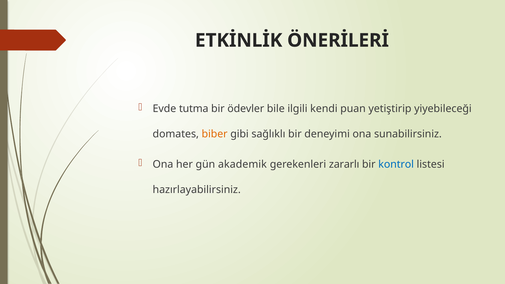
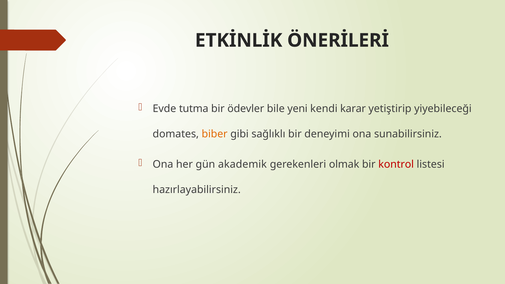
ilgili: ilgili -> yeni
puan: puan -> karar
zararlı: zararlı -> olmak
kontrol colour: blue -> red
